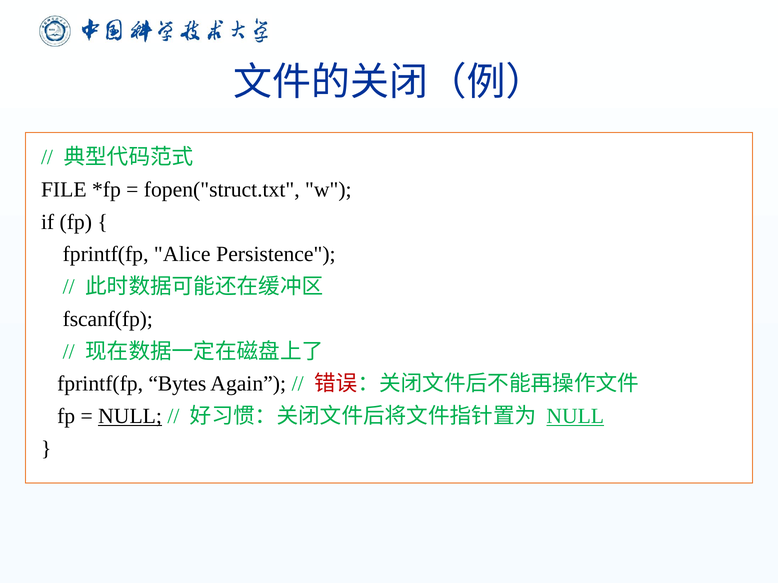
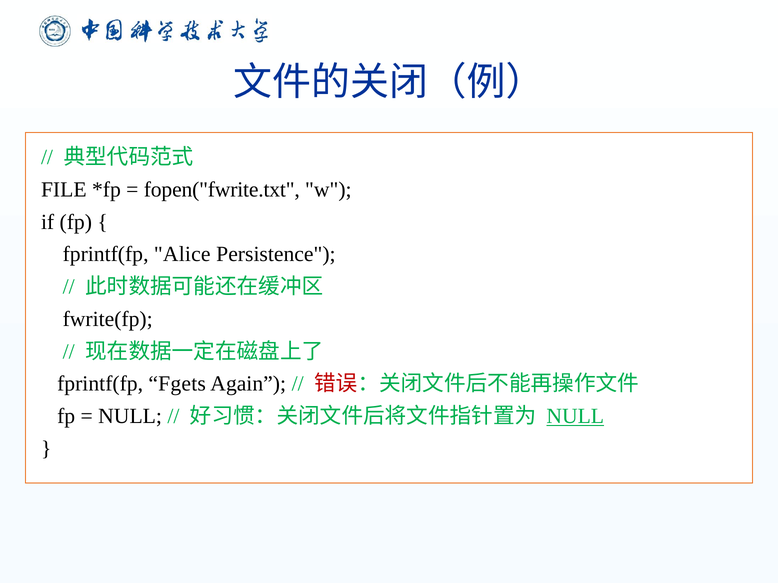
fopen("struct.txt: fopen("struct.txt -> fopen("fwrite.txt
fscanf(fp: fscanf(fp -> fwrite(fp
Bytes: Bytes -> Fgets
NULL at (130, 417) underline: present -> none
